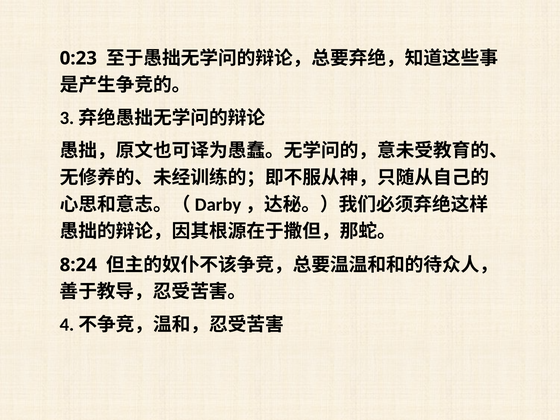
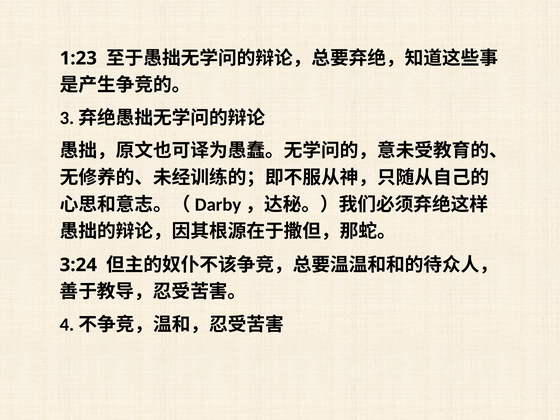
0:23: 0:23 -> 1:23
8:24: 8:24 -> 3:24
